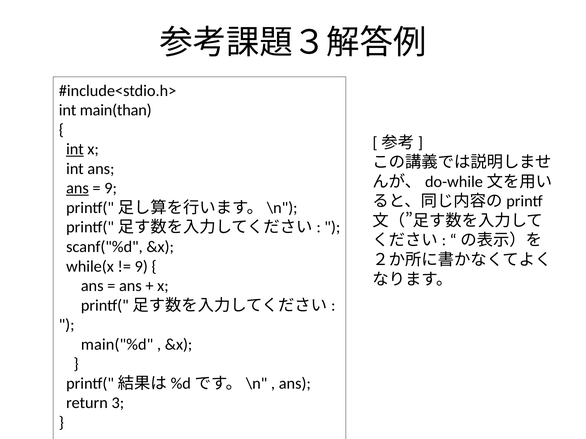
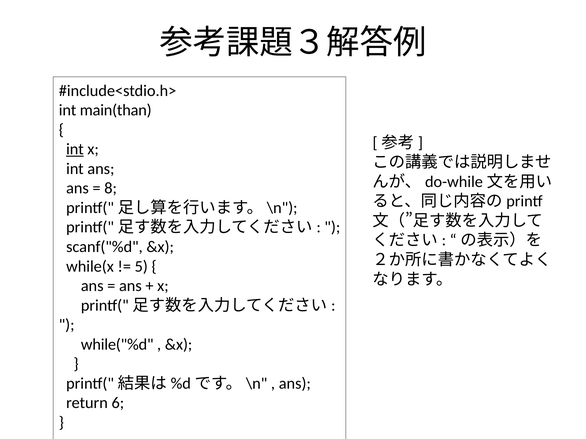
ans at (77, 188) underline: present -> none
9 at (111, 188): 9 -> 8
9 at (141, 267): 9 -> 5
main("%d: main("%d -> while("%d
3: 3 -> 6
